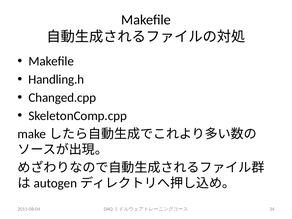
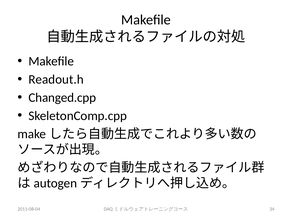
Handling.h: Handling.h -> Readout.h
